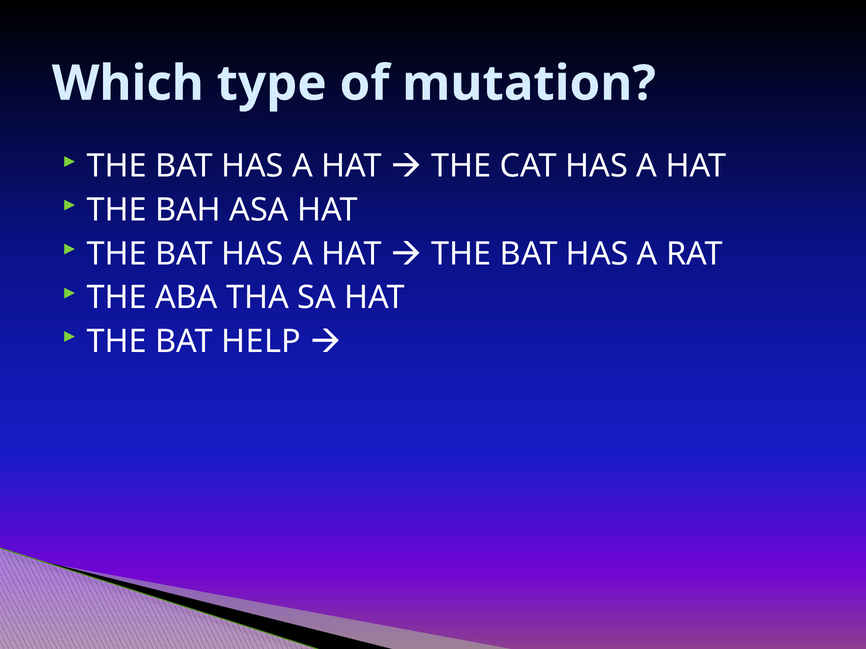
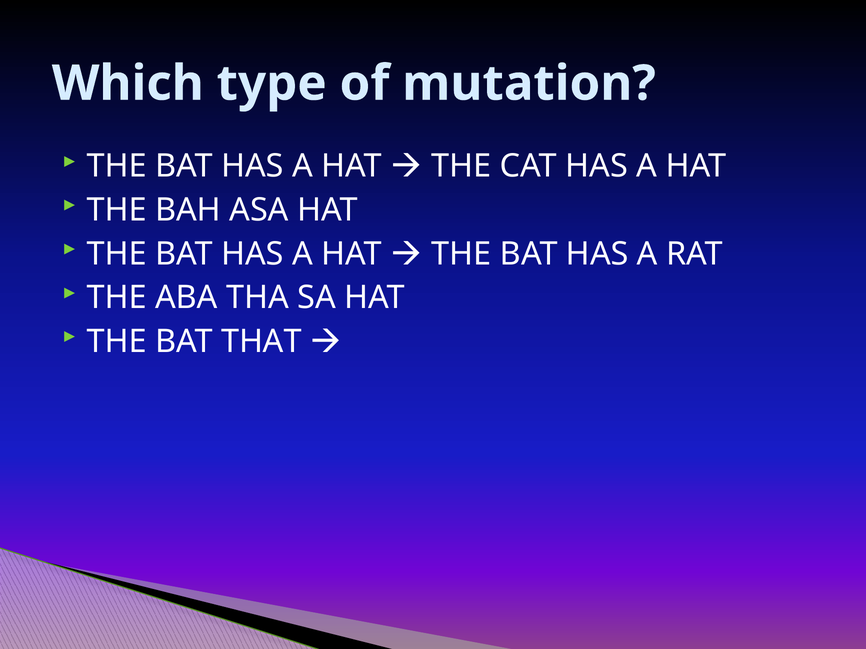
HELP: HELP -> THAT
